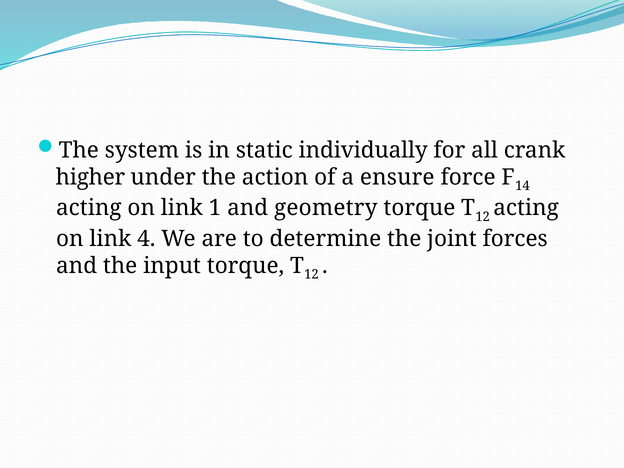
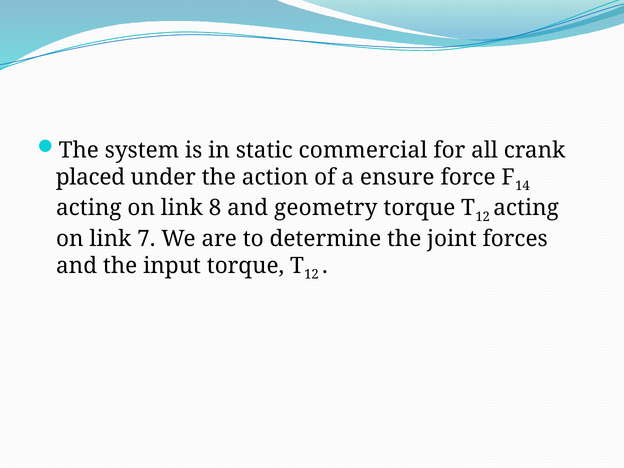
individually: individually -> commercial
higher: higher -> placed
1: 1 -> 8
4: 4 -> 7
